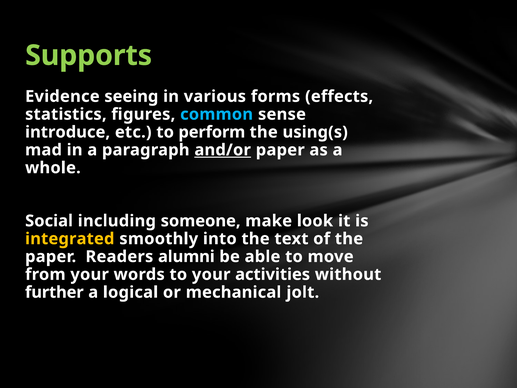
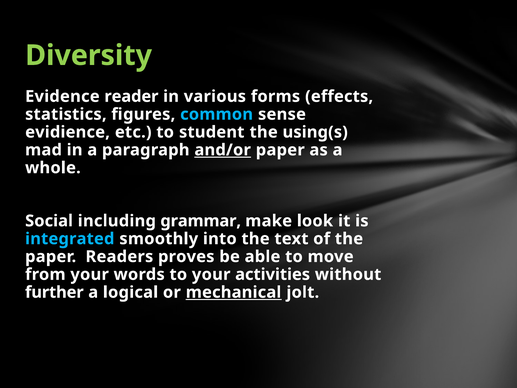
Supports: Supports -> Diversity
seeing: seeing -> reader
introduce: introduce -> evidience
perform: perform -> student
someone: someone -> grammar
integrated colour: yellow -> light blue
alumni: alumni -> proves
mechanical underline: none -> present
